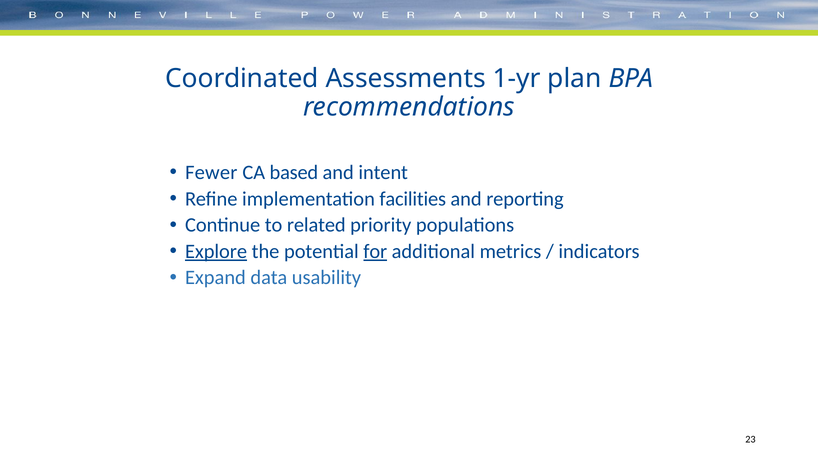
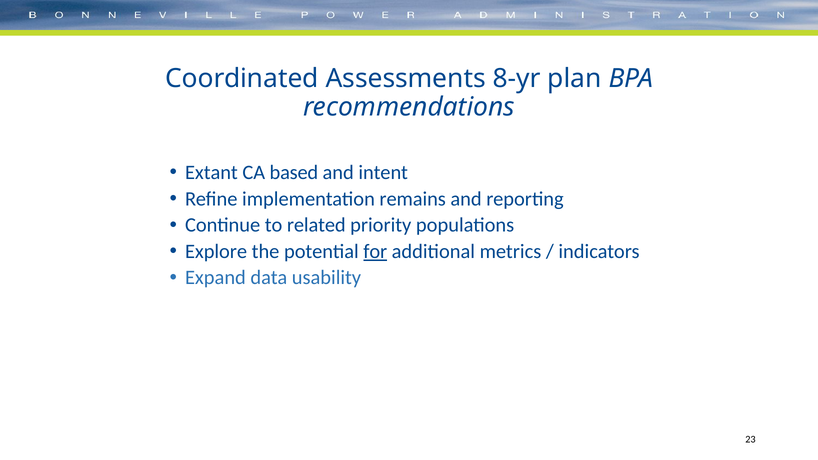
1-yr: 1-yr -> 8-yr
Fewer: Fewer -> Extant
facilities: facilities -> remains
Explore underline: present -> none
